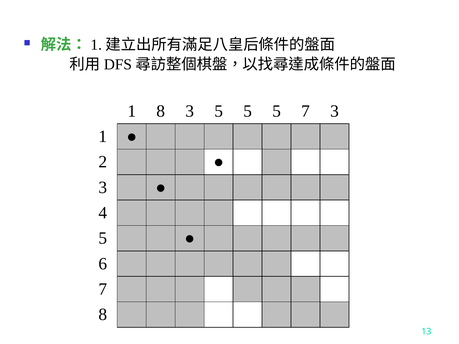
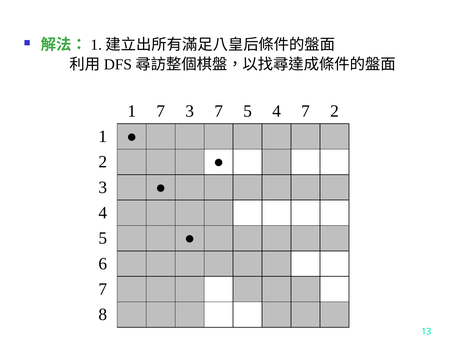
1 8: 8 -> 7
3 5: 5 -> 7
5 at (277, 111): 5 -> 4
7 3: 3 -> 2
